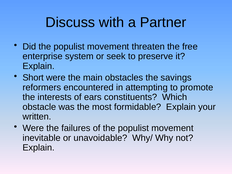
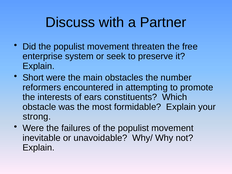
savings: savings -> number
written: written -> strong
